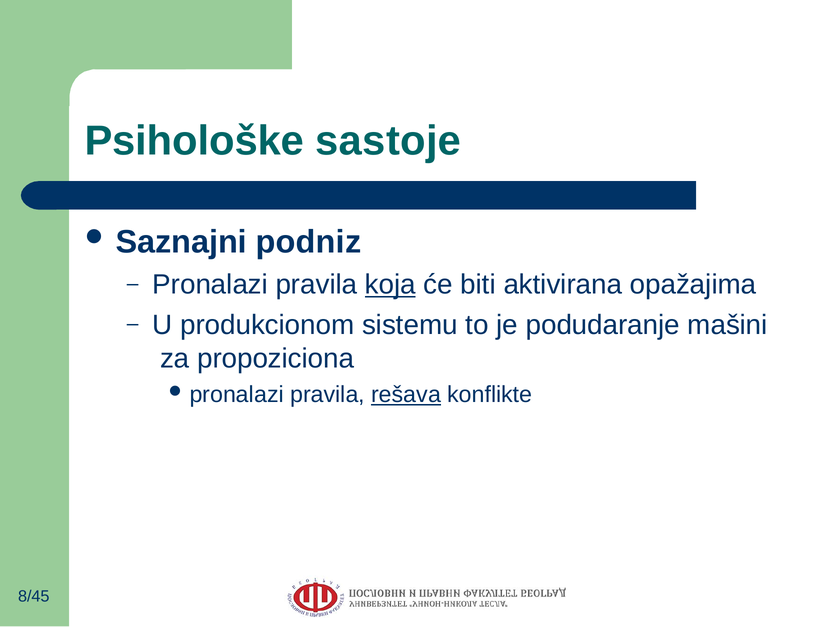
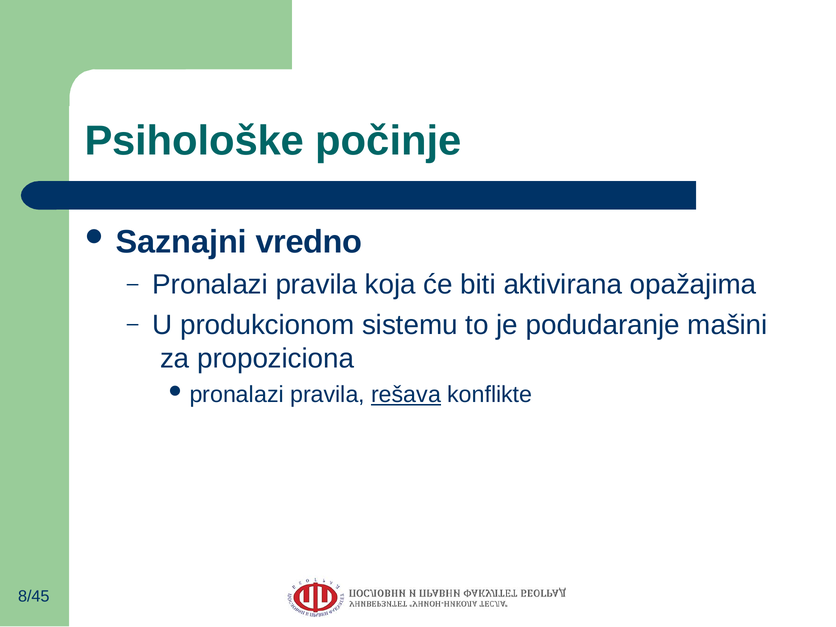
sastoje: sastoje -> počinje
podniz: podniz -> vredno
koja underline: present -> none
